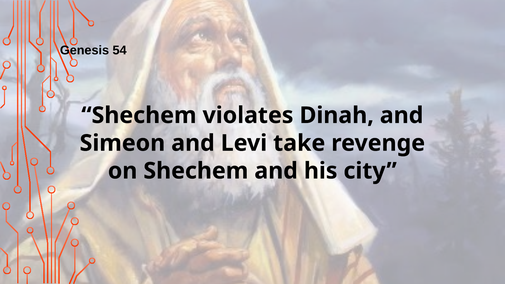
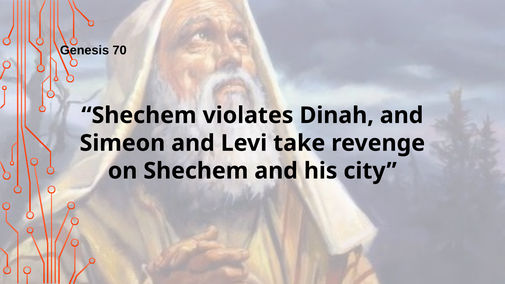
54: 54 -> 70
